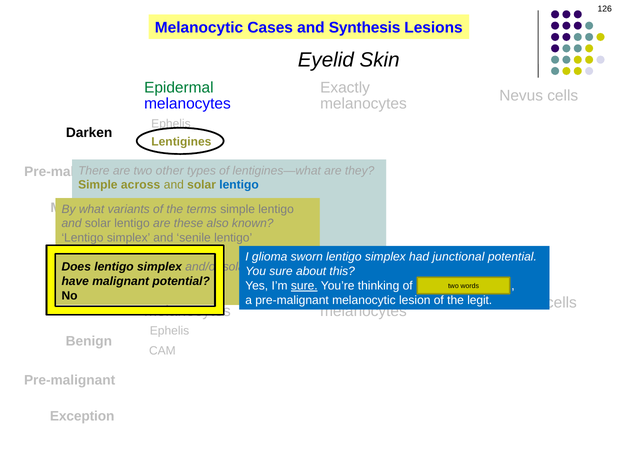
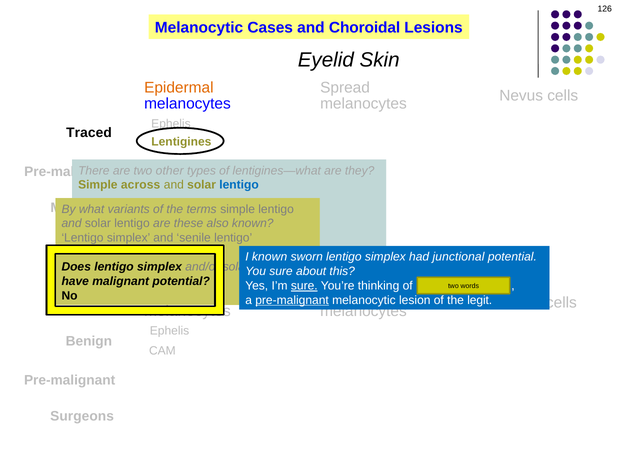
Synthesis: Synthesis -> Choroidal
Exactly: Exactly -> Spread
Epidermal colour: green -> orange
Darken: Darken -> Traced
I glioma: glioma -> known
pre-malignant at (292, 301) underline: none -> present
Exception: Exception -> Surgeons
